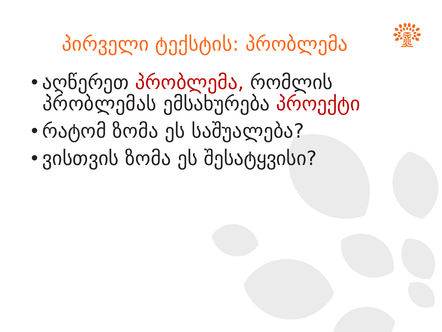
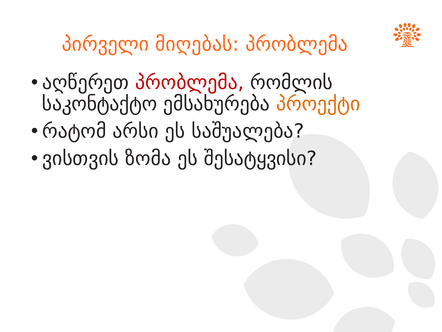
ტექსტის: ტექსტის -> მიღებას
პრობლემას: პრობლემას -> საკონტაქტო
პროექტი colour: red -> orange
რატომ ზომა: ზომა -> არსი
